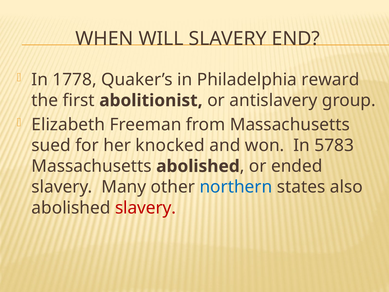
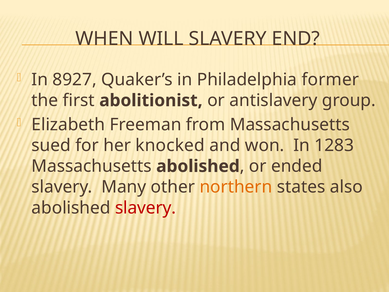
1778: 1778 -> 8927
reward: reward -> former
5783: 5783 -> 1283
northern colour: blue -> orange
